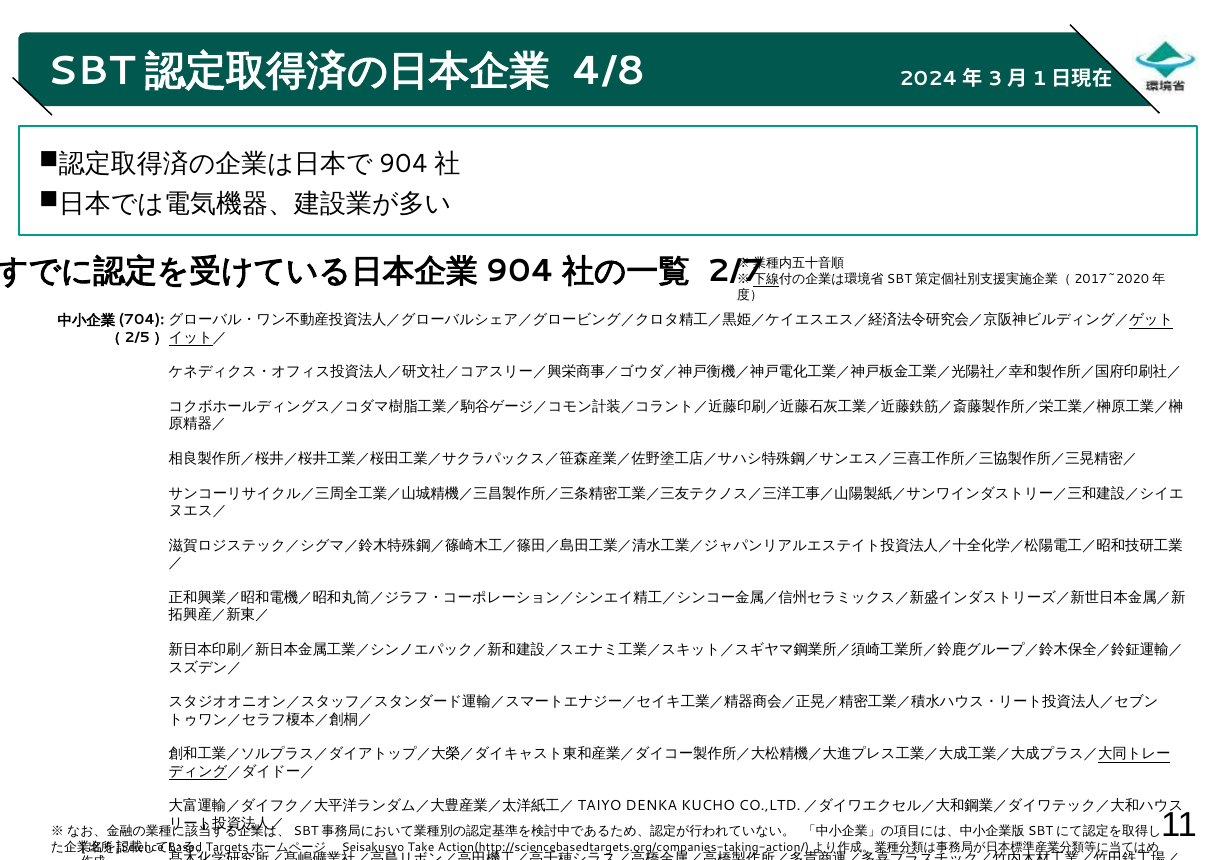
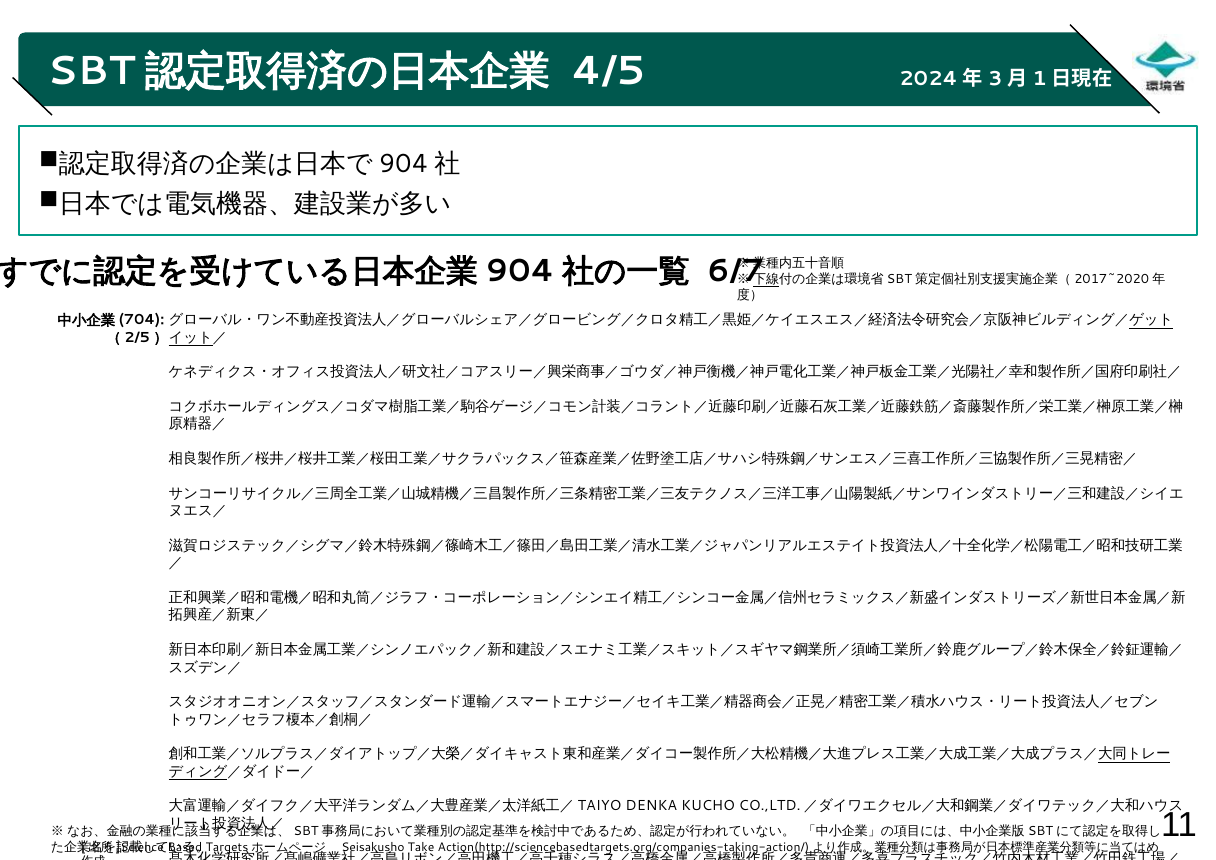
4/8: 4/8 -> 4/5
2/7: 2/7 -> 6/7
Seisakusyo: Seisakusyo -> Seisakusho
